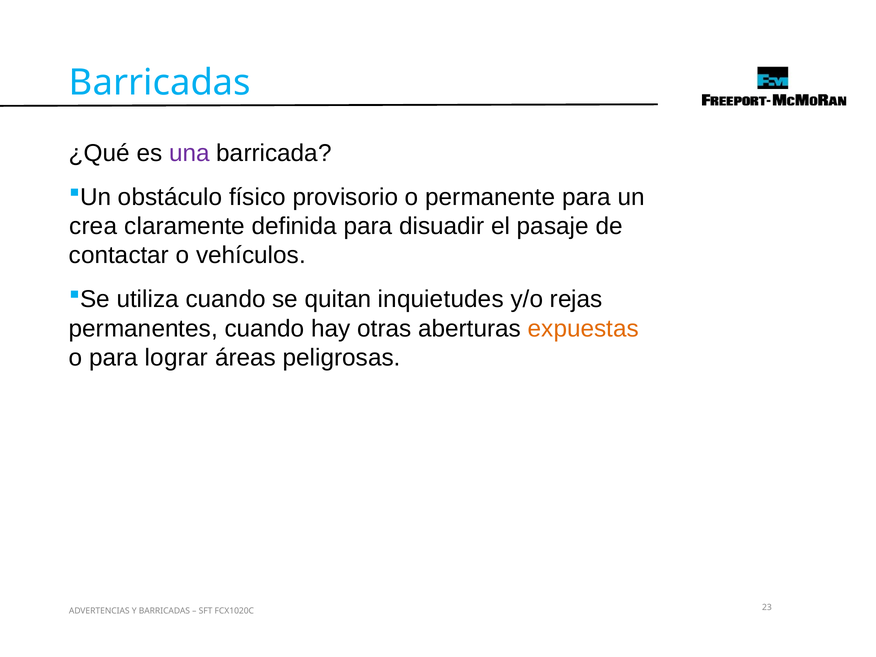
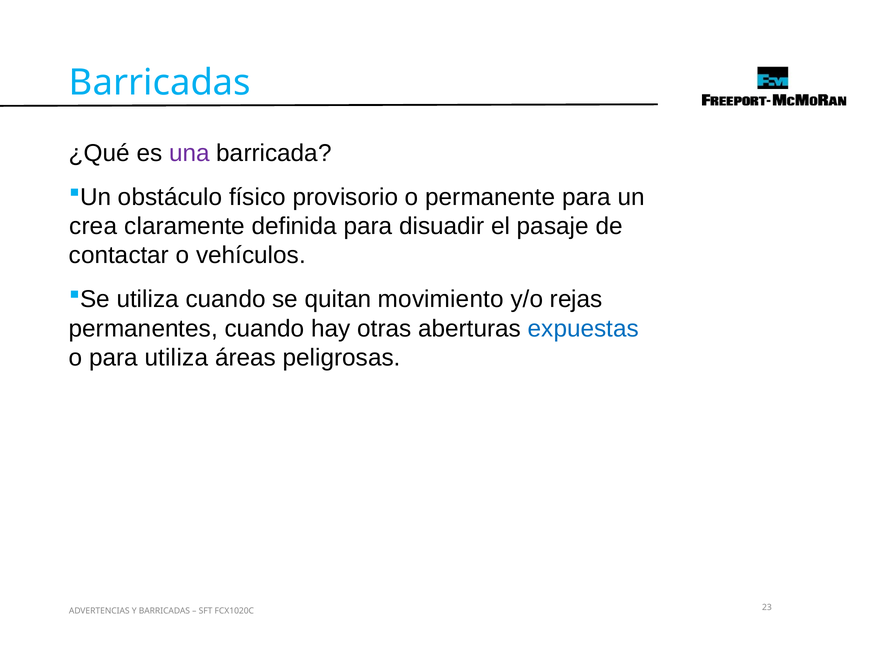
inquietudes: inquietudes -> movimiento
expuestas colour: orange -> blue
para lograr: lograr -> utiliza
